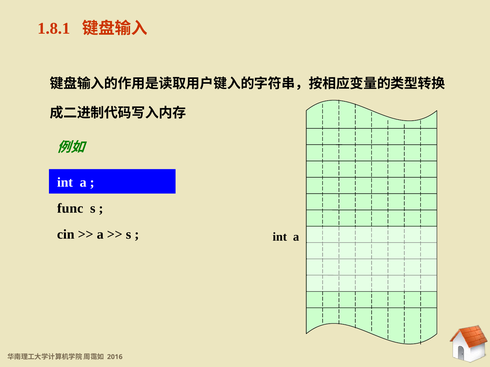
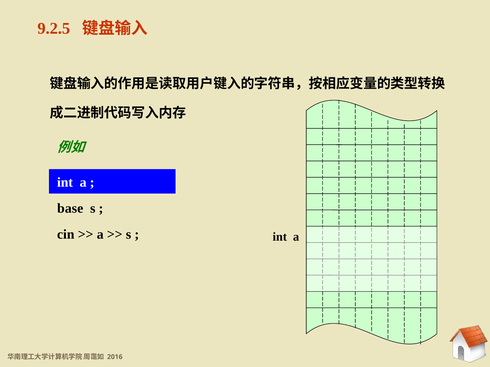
1.8.1: 1.8.1 -> 9.2.5
func: func -> base
